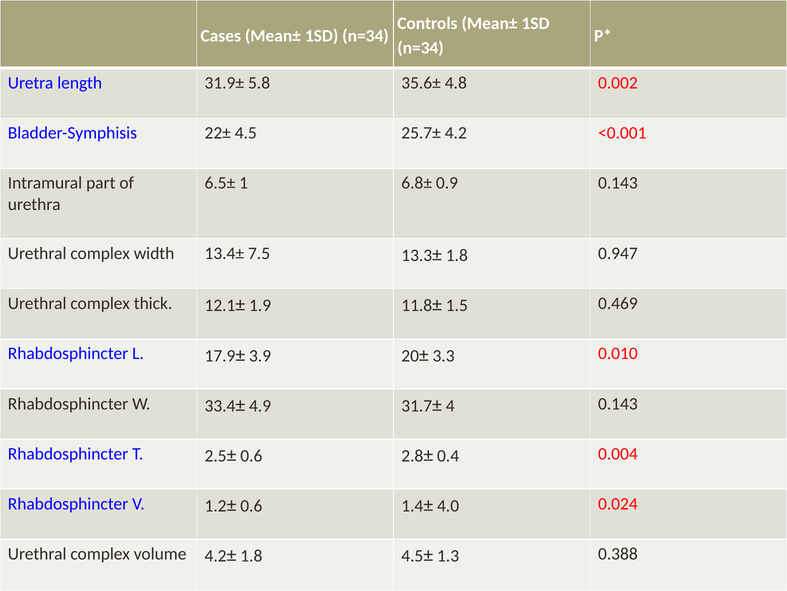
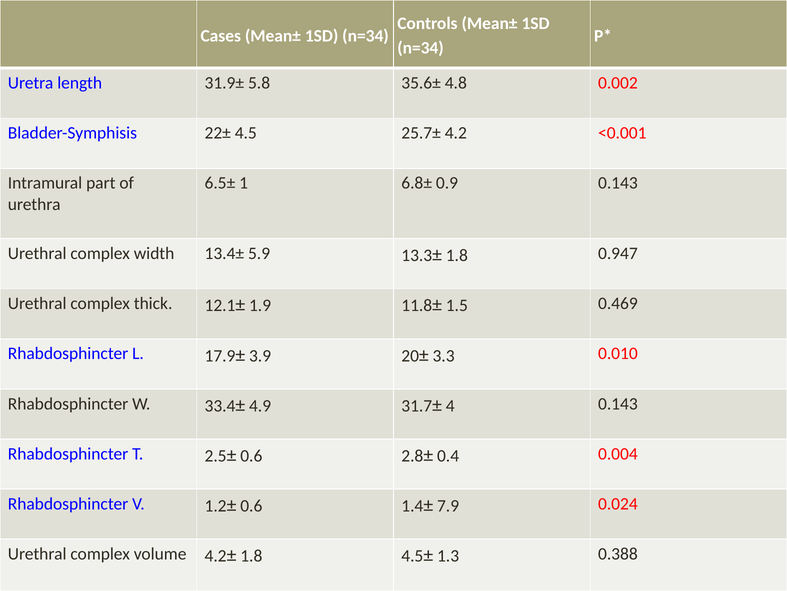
7.5: 7.5 -> 5.9
4.0: 4.0 -> 7.9
